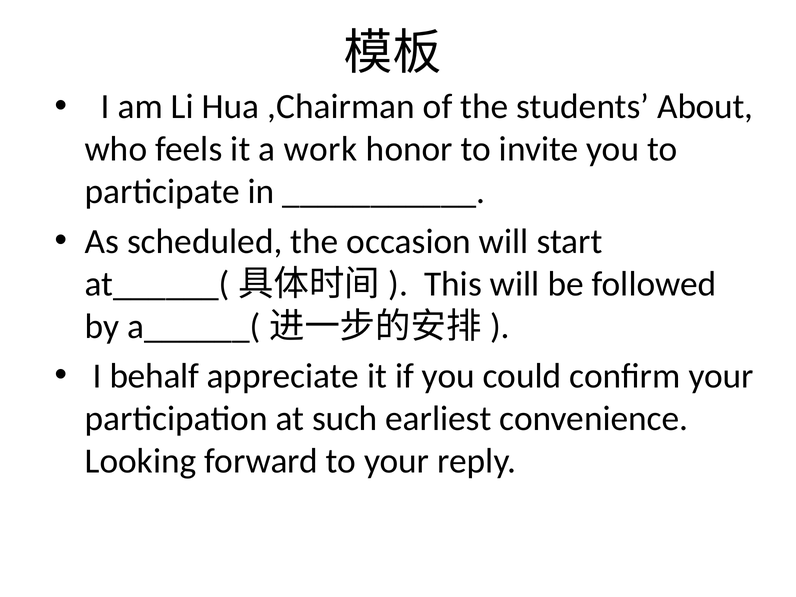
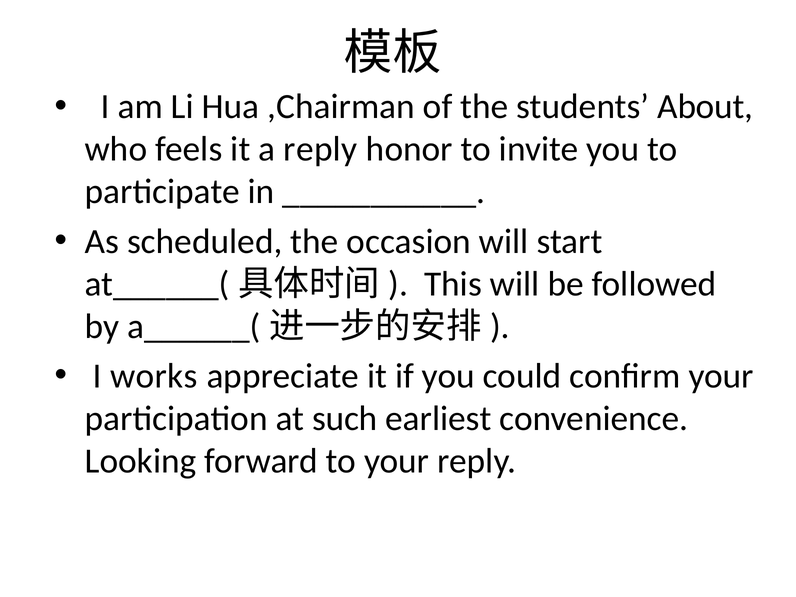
a work: work -> reply
behalf: behalf -> works
